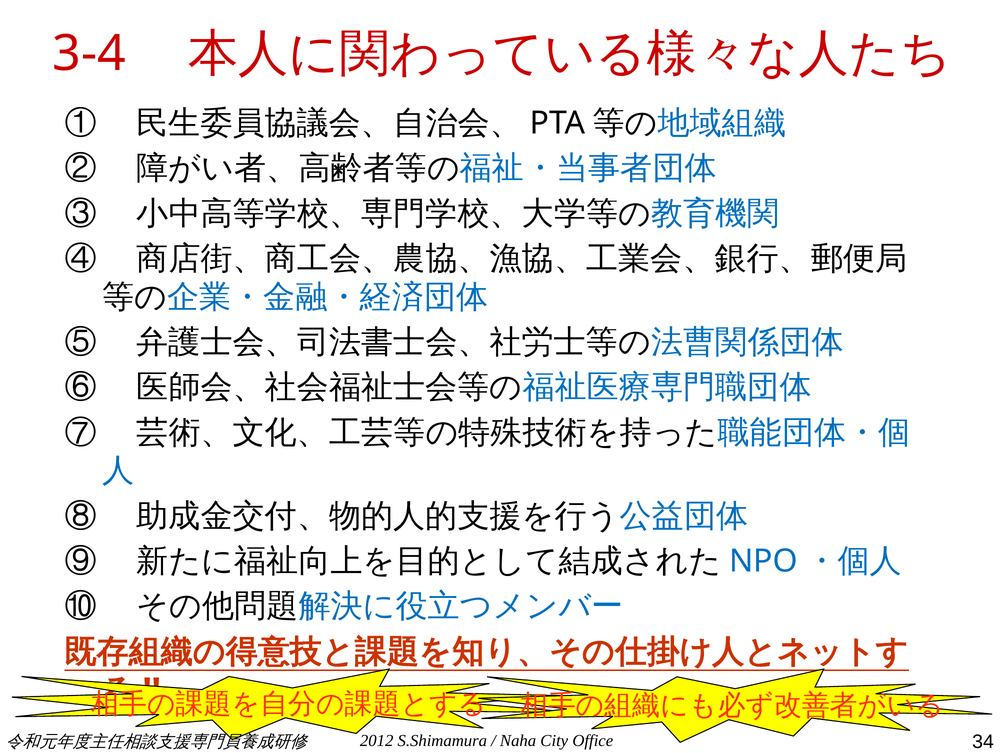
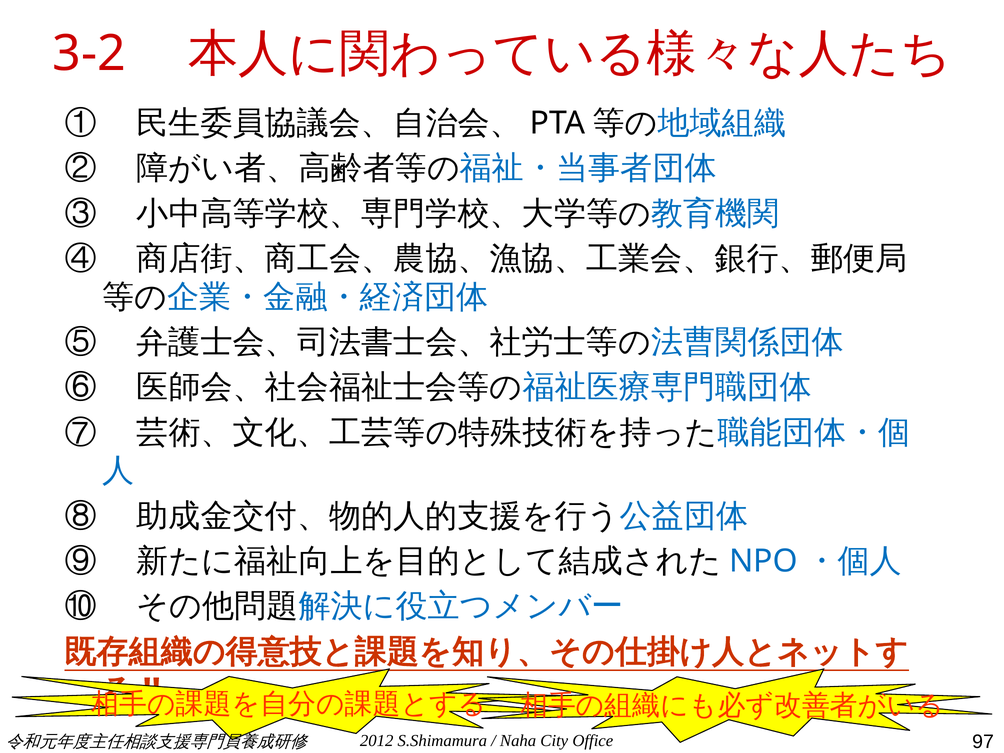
3-4: 3-4 -> 3-2
34: 34 -> 97
